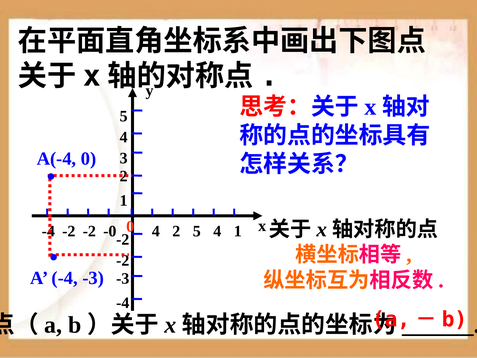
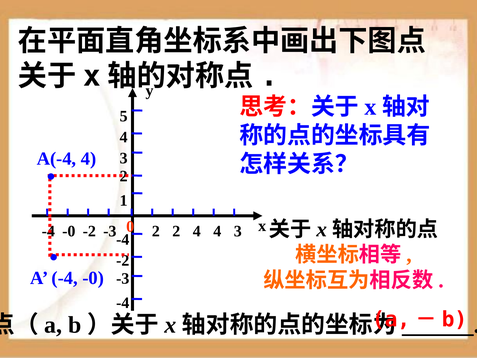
A(-4 0: 0 -> 4
0 4: 4 -> 2
5 at (197, 231): 5 -> 4
4 1: 1 -> 3
-2 at (69, 231): -2 -> -0
-2 -0: -0 -> -3
-2 at (123, 239): -2 -> -4
A -4 -3: -3 -> -0
